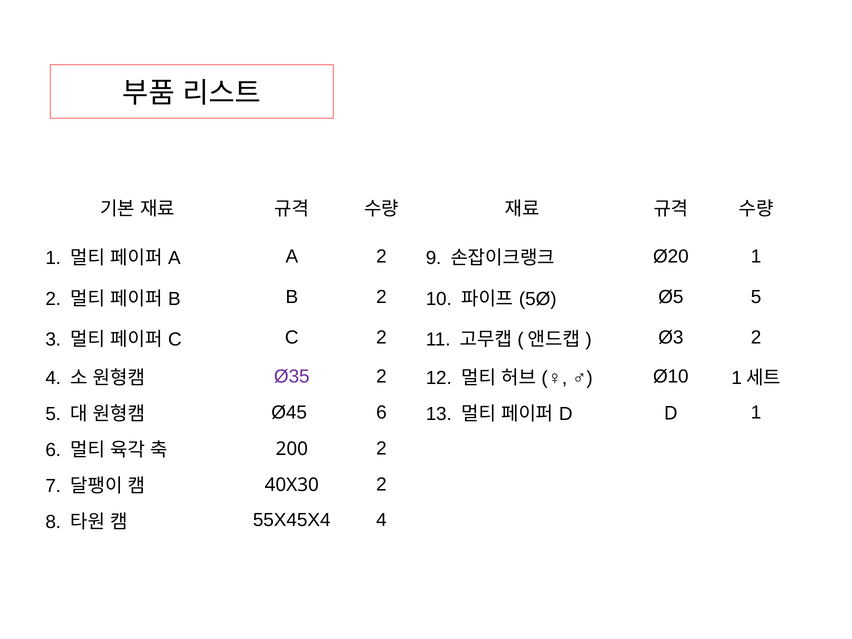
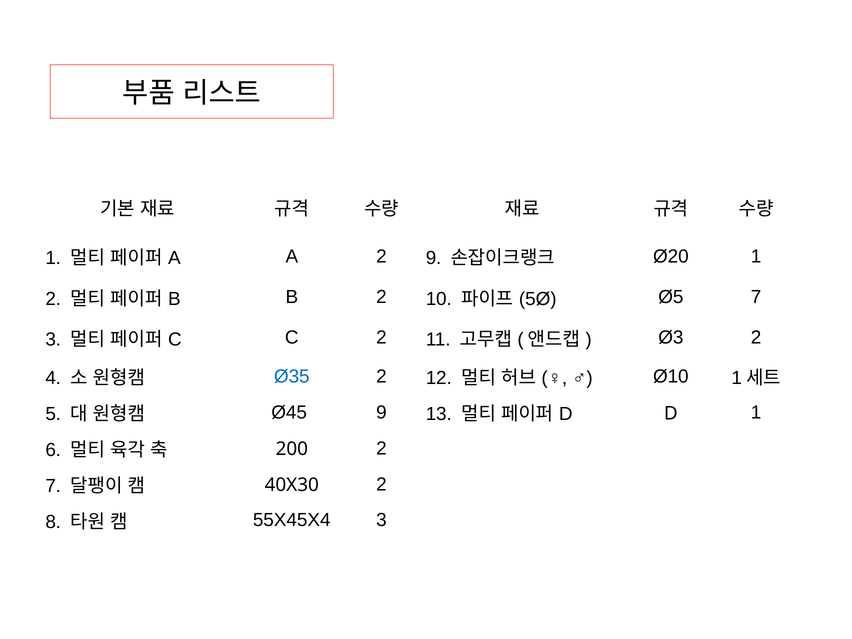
Ø5 5: 5 -> 7
Ø35 colour: purple -> blue
Ø45 6: 6 -> 9
55X45X4 4: 4 -> 3
